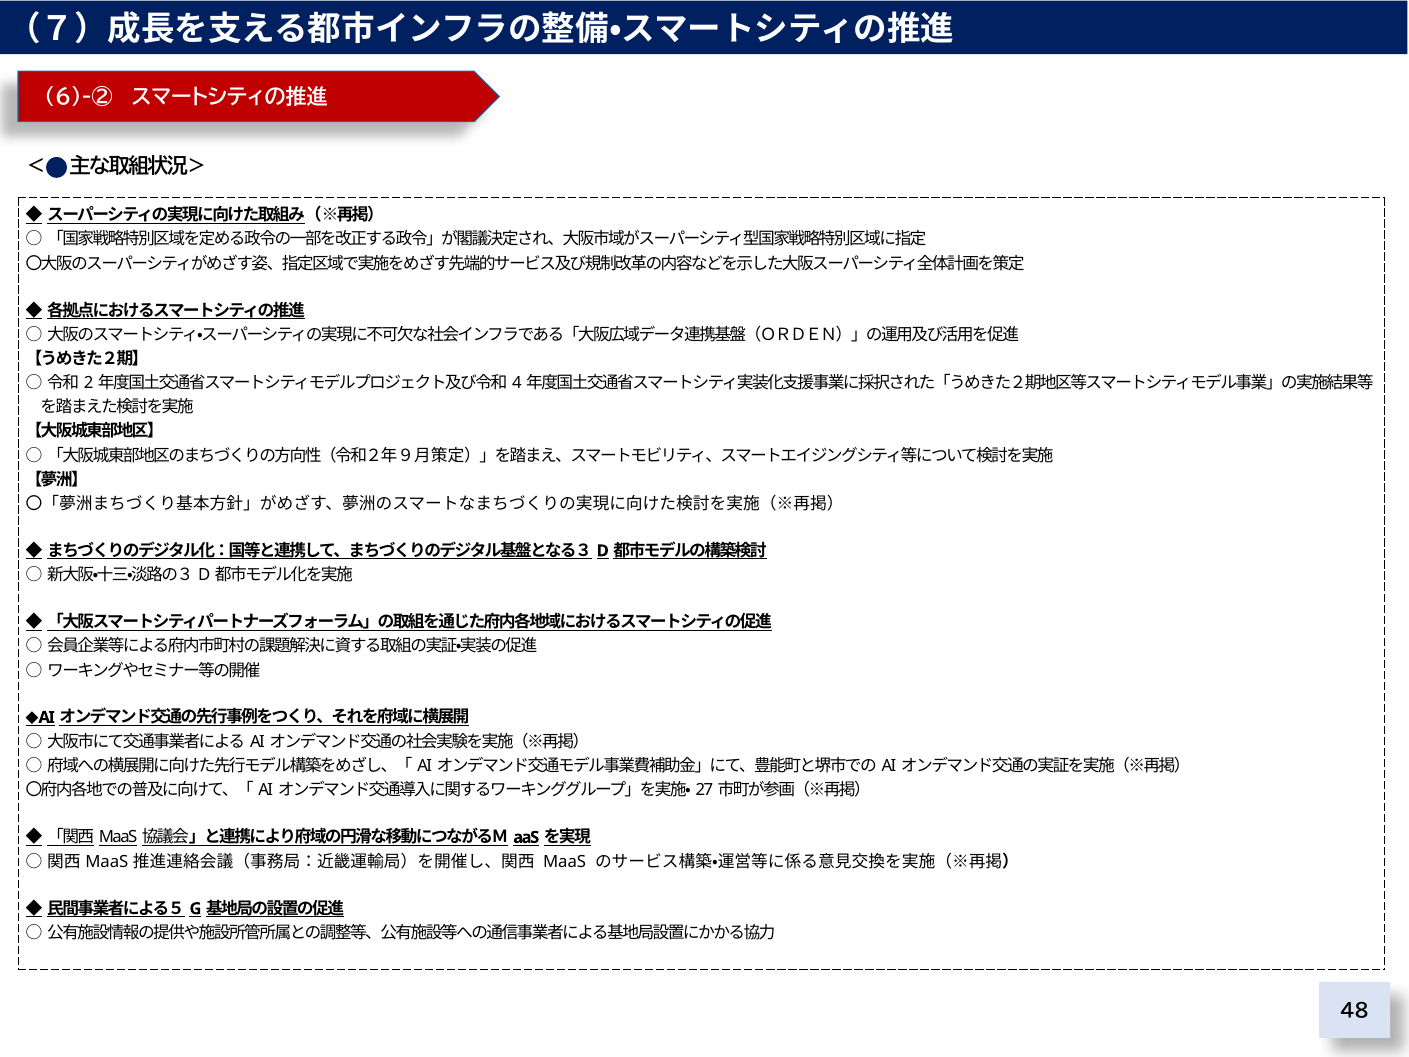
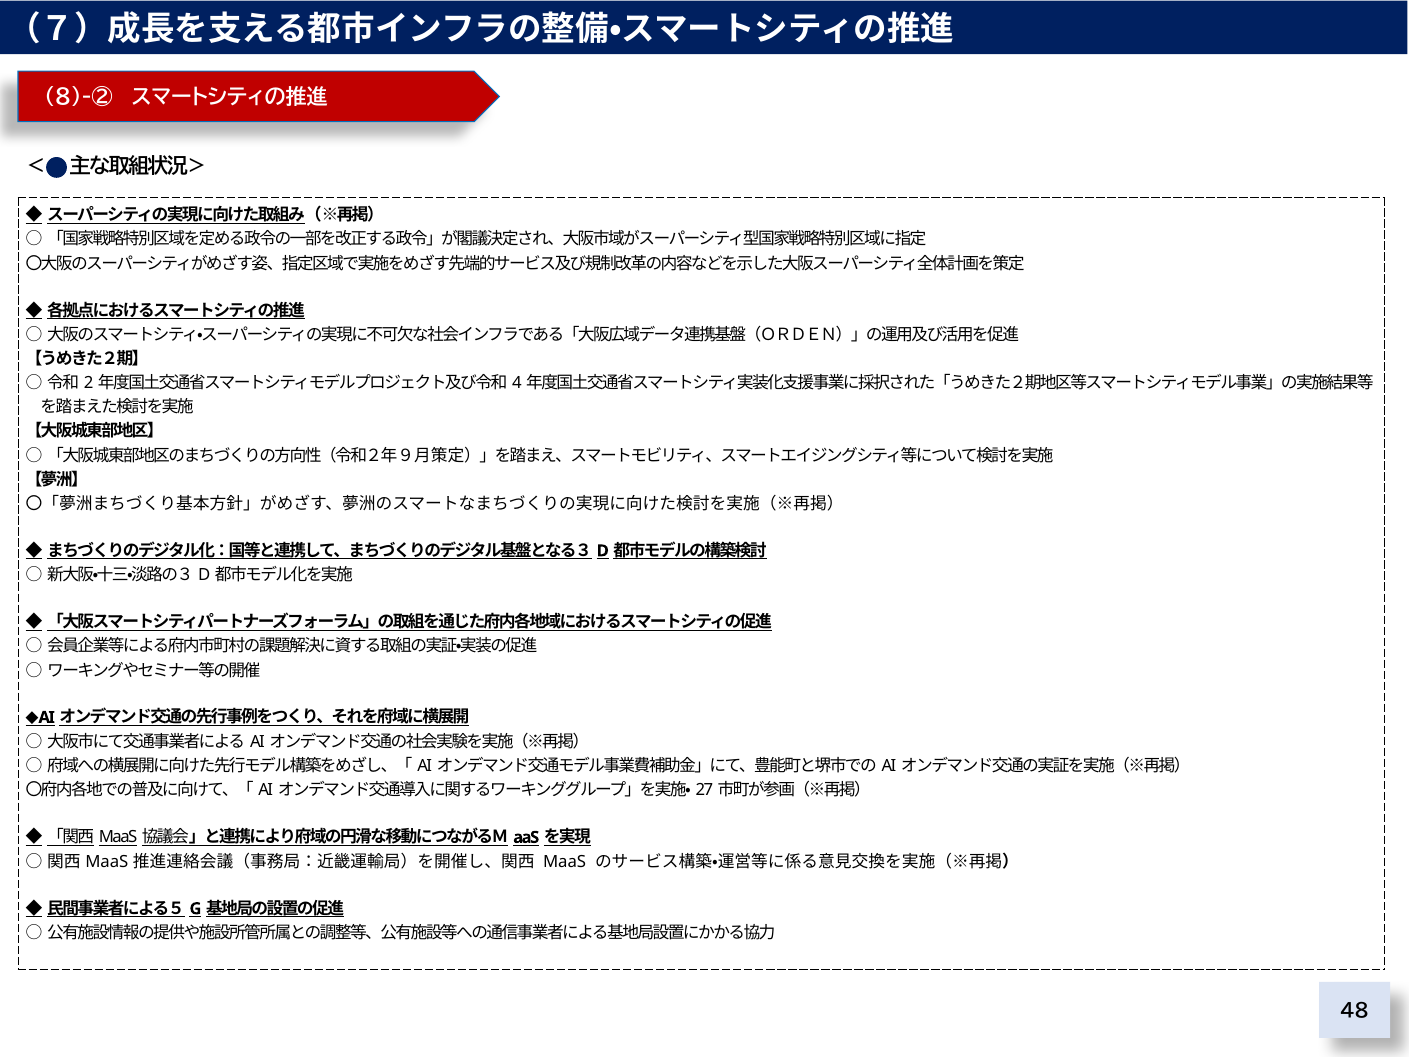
6)-②: 6)-② -> 8)-②
